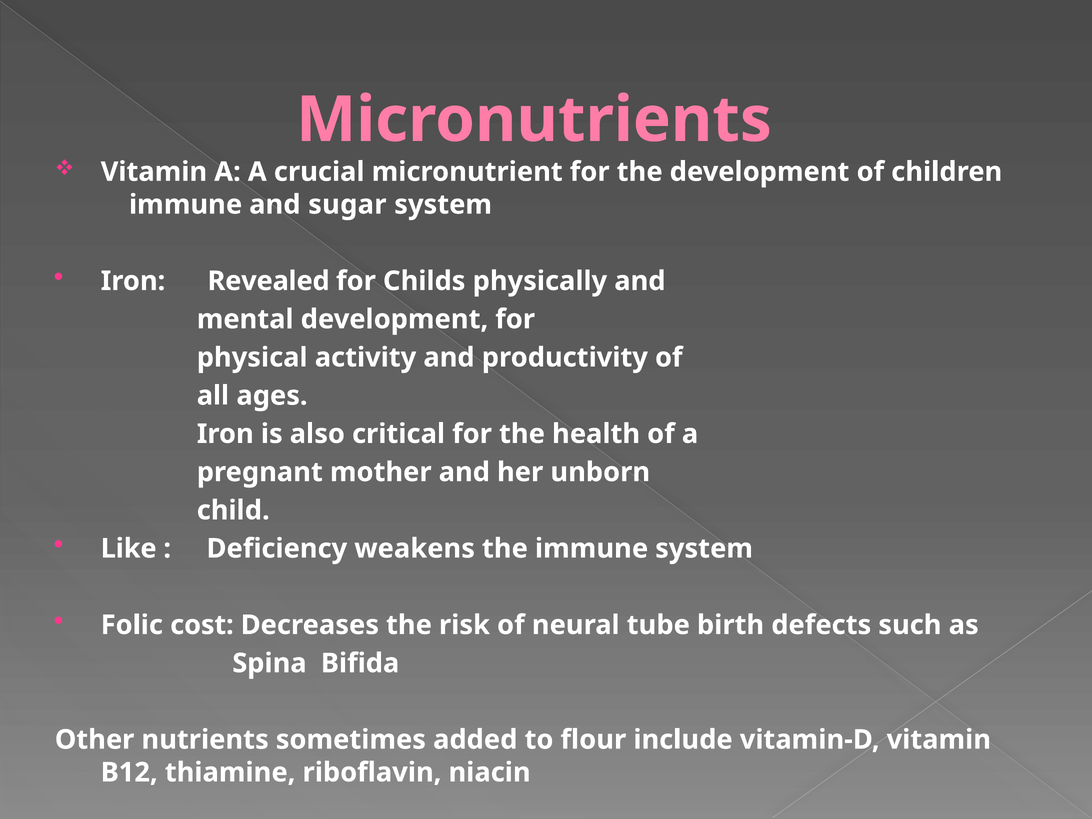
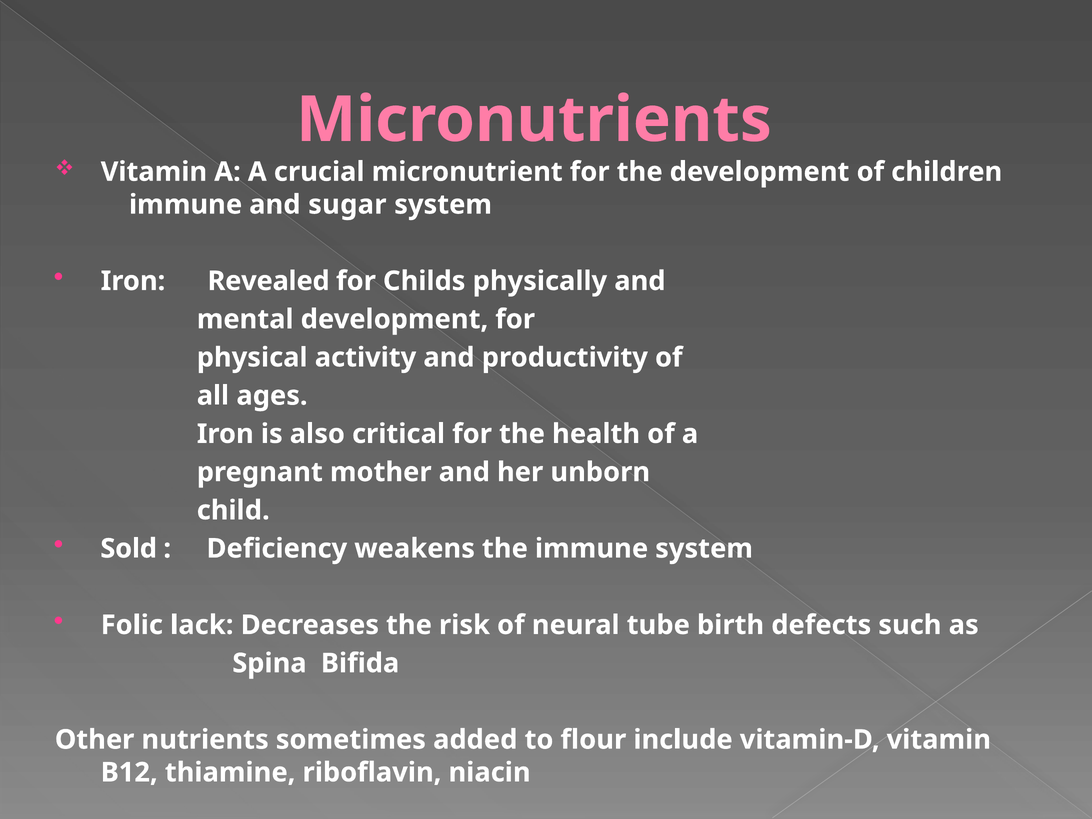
Like: Like -> Sold
cost: cost -> lack
